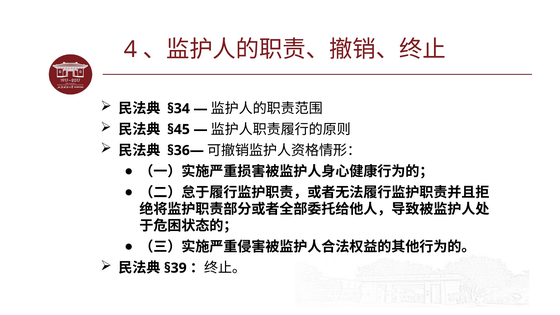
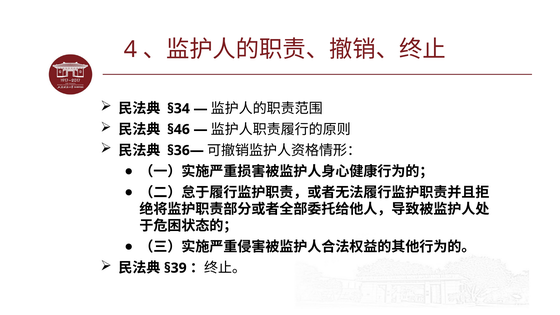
§45: §45 -> §46
